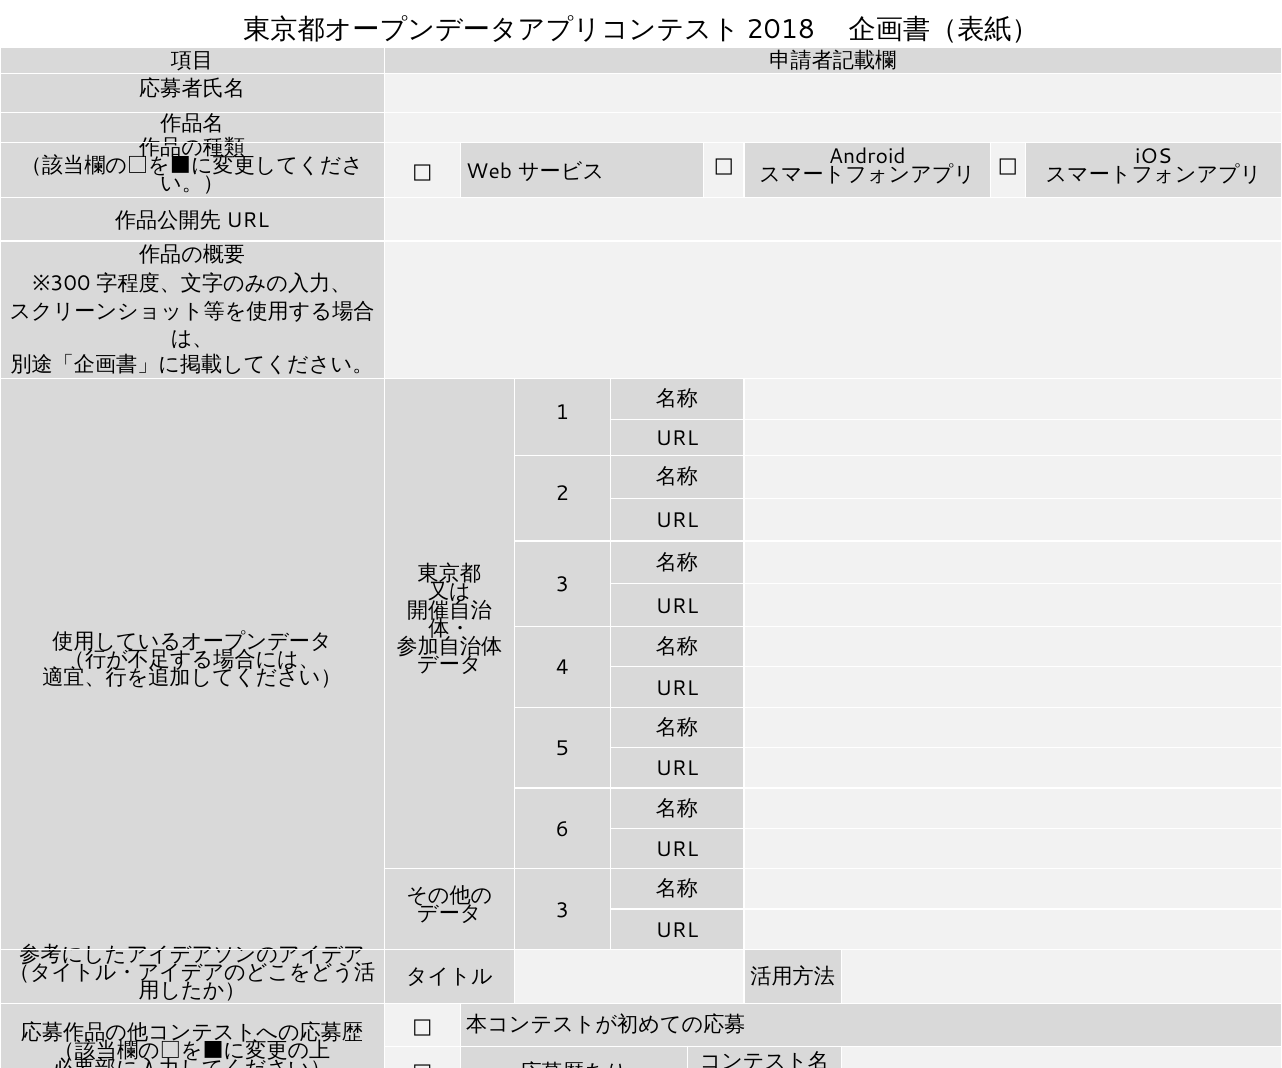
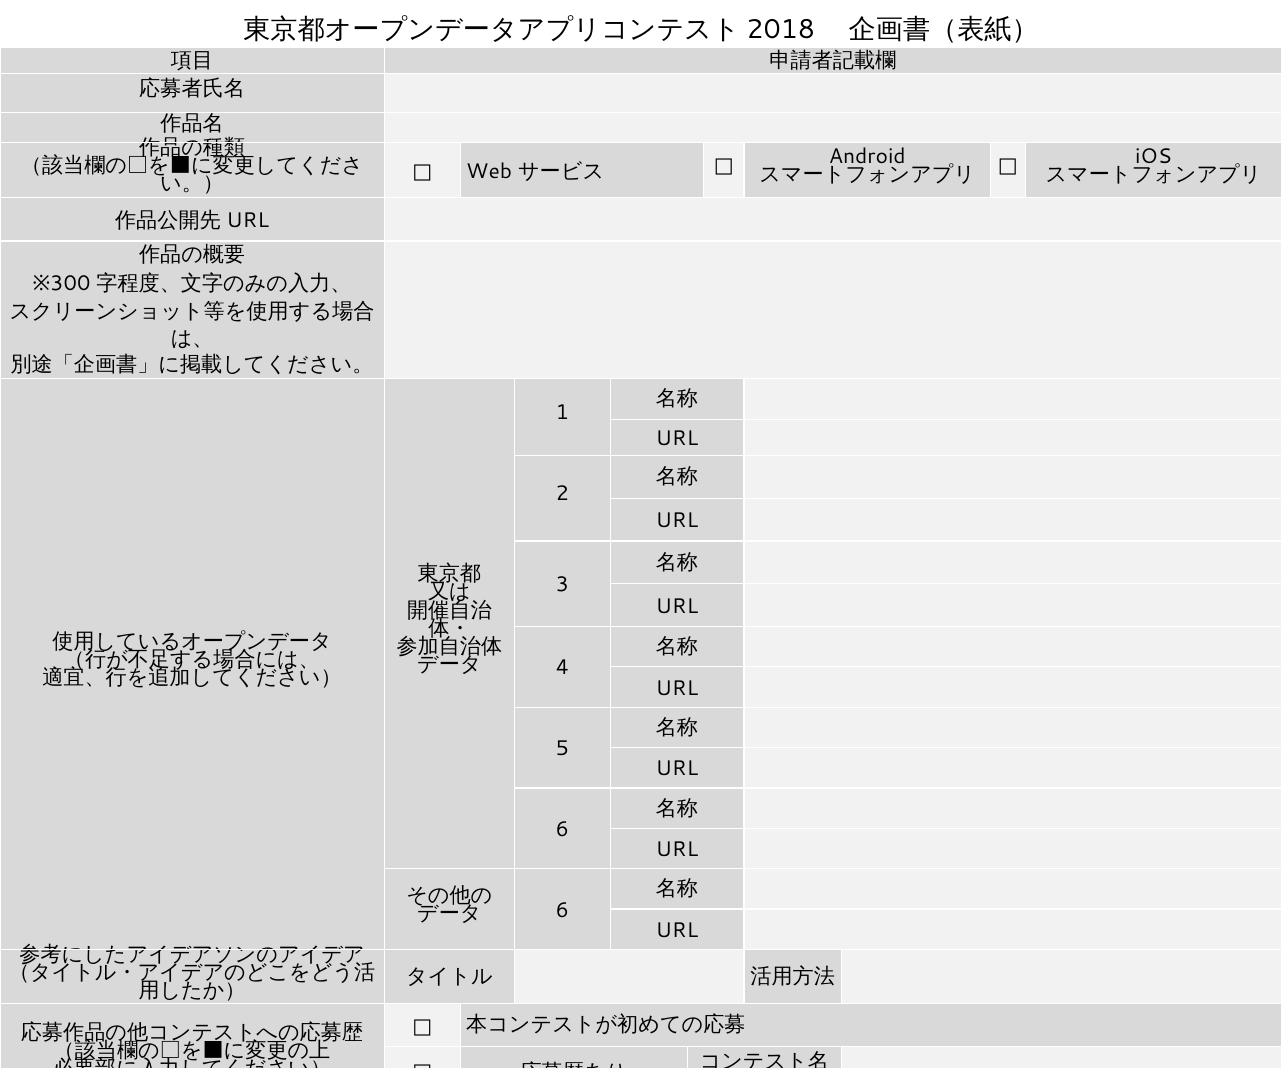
3 at (562, 910): 3 -> 6
